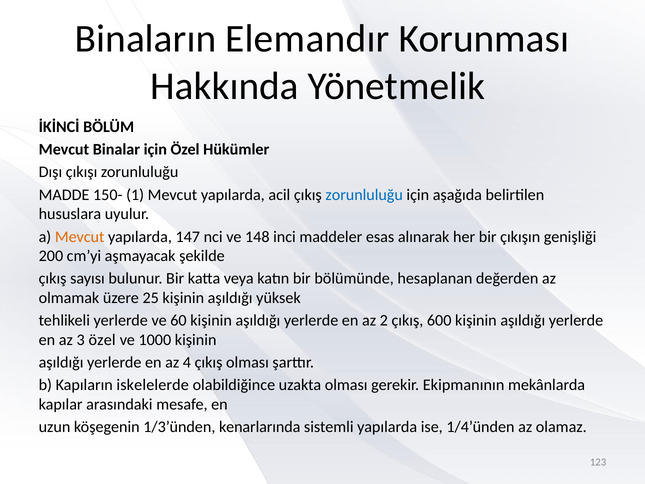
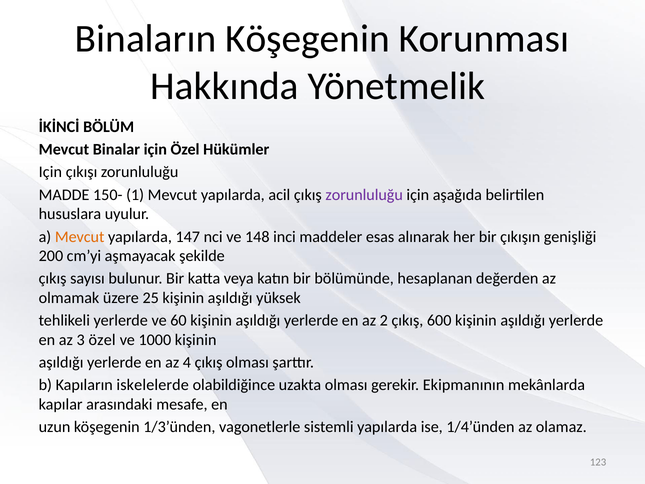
Binaların Elemandır: Elemandır -> Köşegenin
Dışı at (50, 172): Dışı -> Için
zorunluluğu at (364, 195) colour: blue -> purple
kenarlarında: kenarlarında -> vagonetlerle
